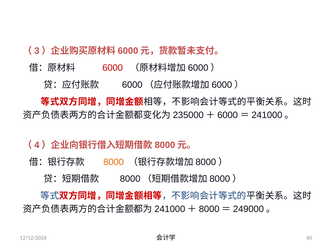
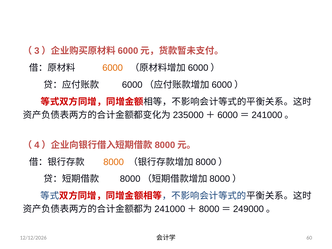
6000 colour: red -> orange
